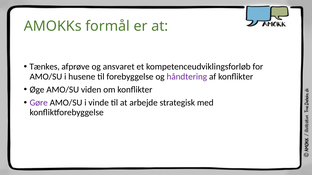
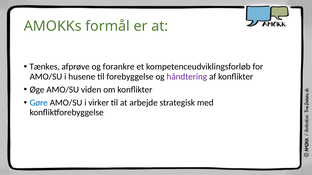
ansvaret: ansvaret -> forankre
Gøre colour: purple -> blue
vinde: vinde -> virker
